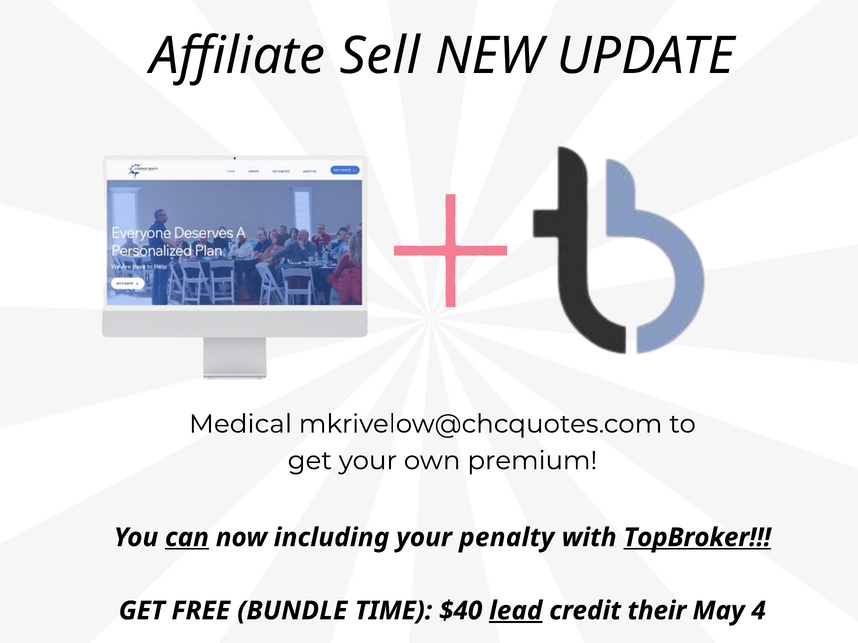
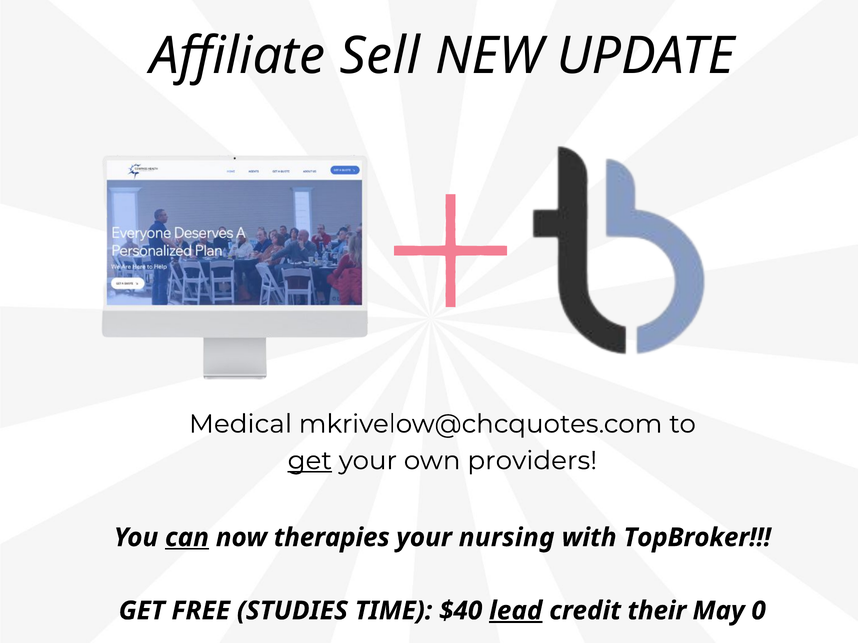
get at (310, 461) underline: none -> present
premium: premium -> providers
including: including -> therapies
penalty: penalty -> nursing
TopBroker underline: present -> none
BUNDLE: BUNDLE -> STUDIES
4: 4 -> 0
